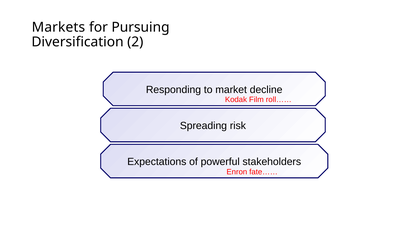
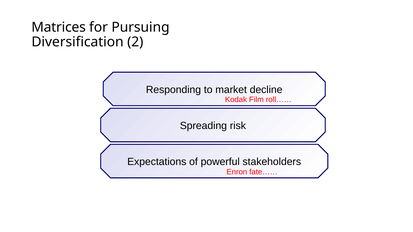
Markets: Markets -> Matrices
